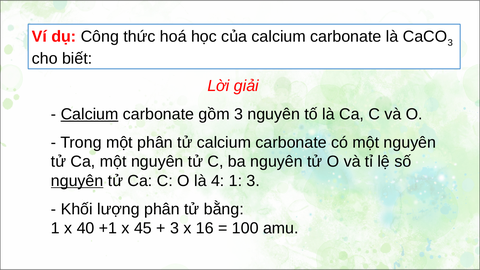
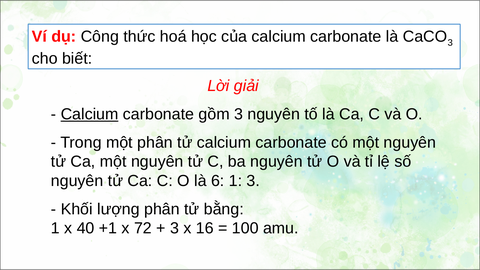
nguyên at (77, 181) underline: present -> none
4: 4 -> 6
45: 45 -> 72
